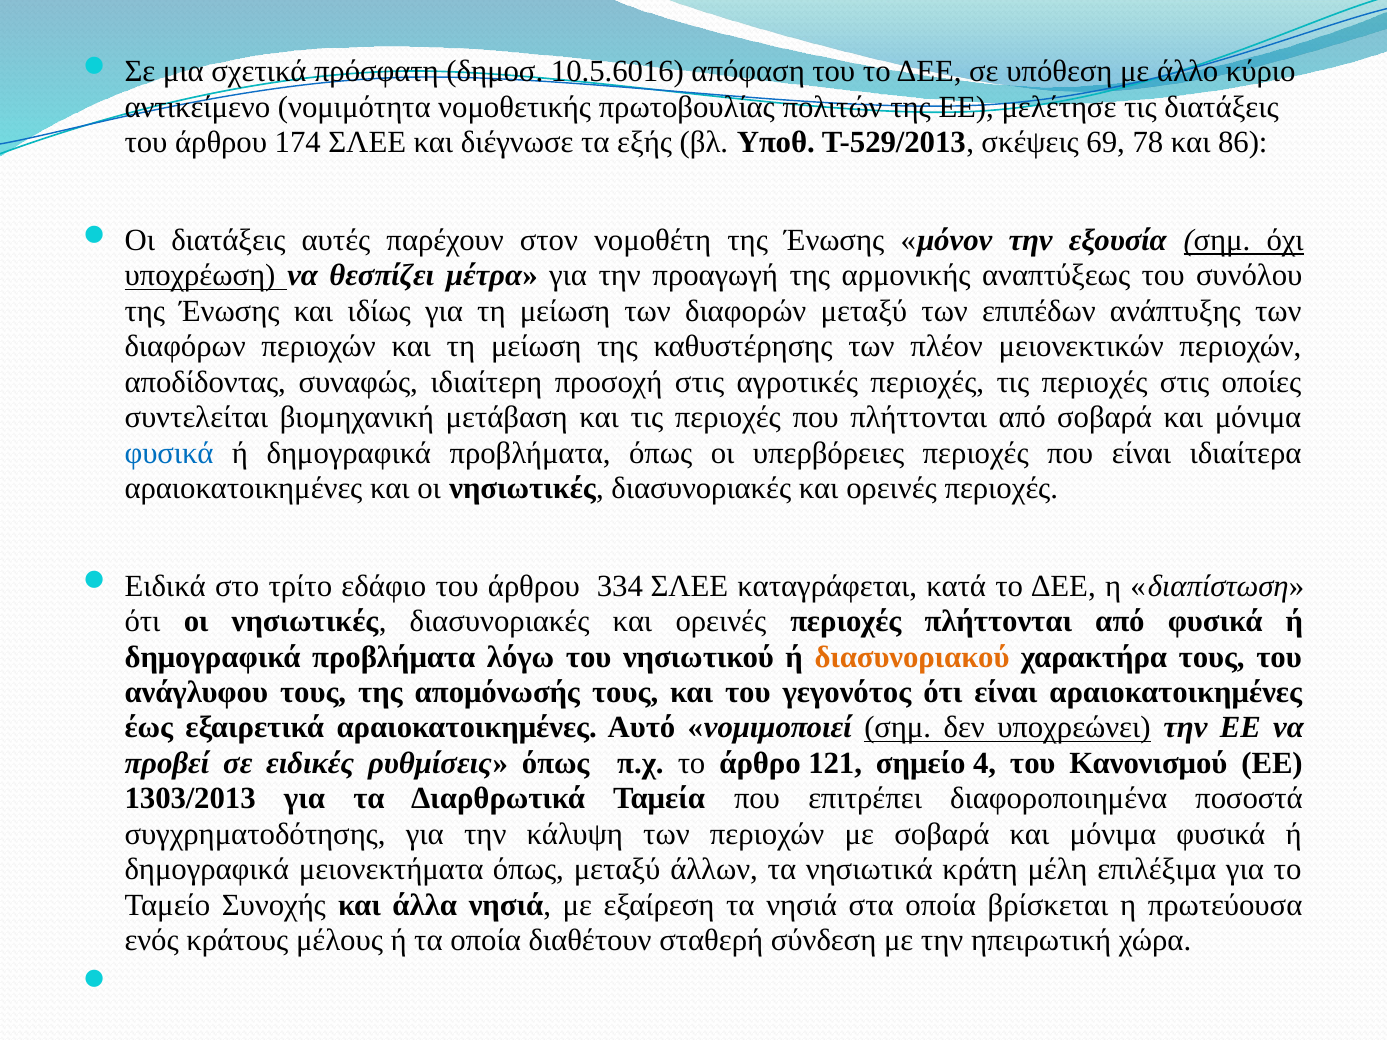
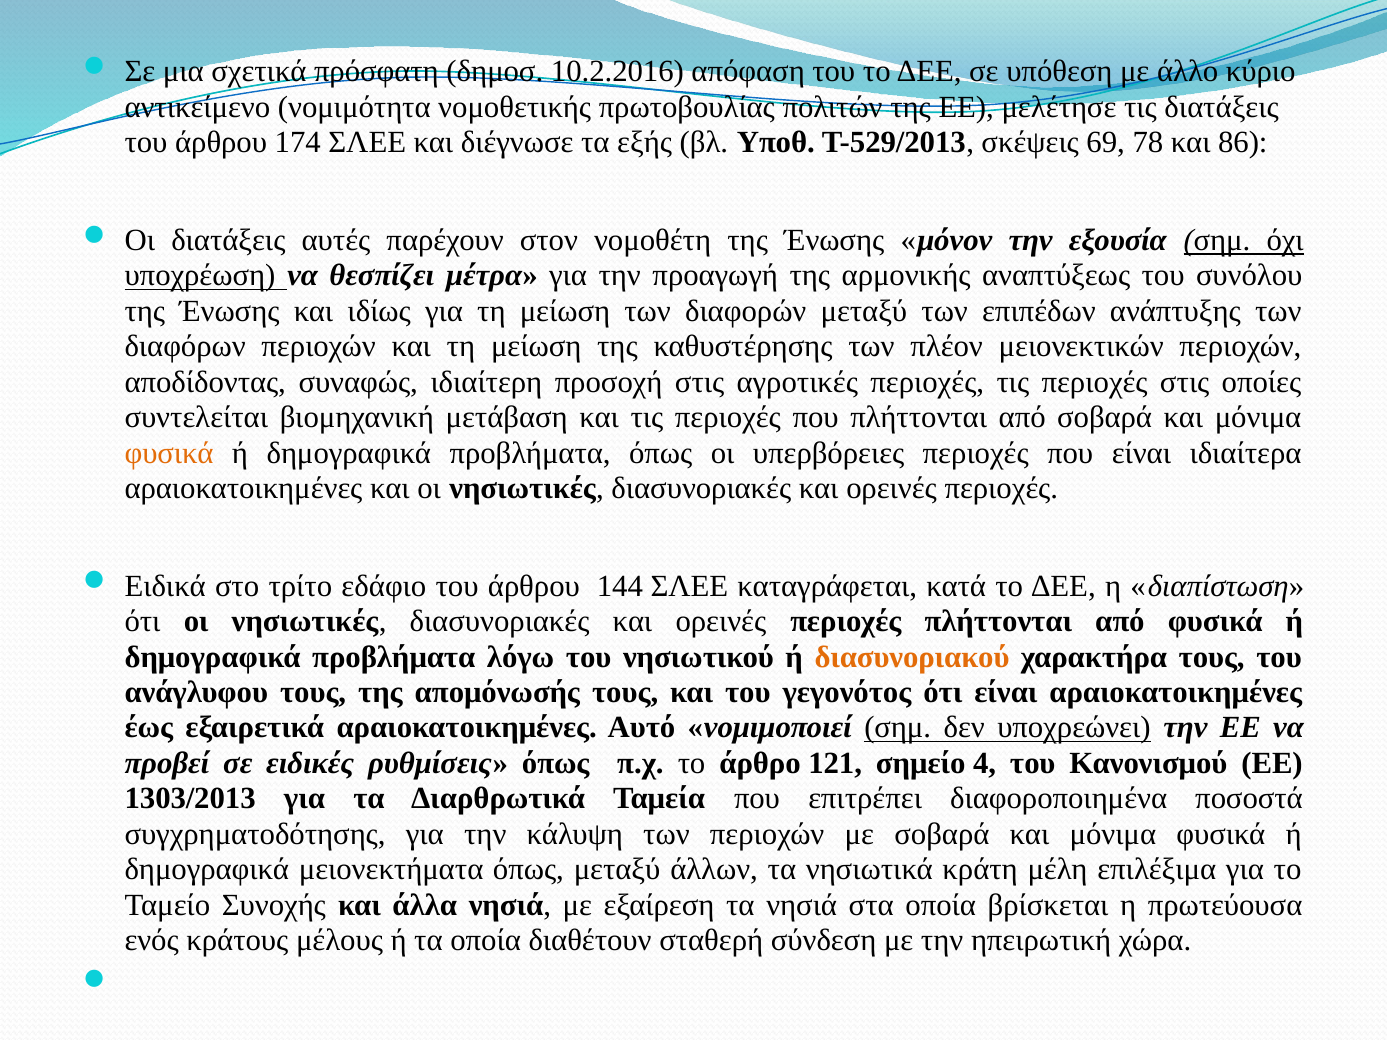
10.5.6016: 10.5.6016 -> 10.2.2016
φυσικά at (169, 453) colour: blue -> orange
334: 334 -> 144
